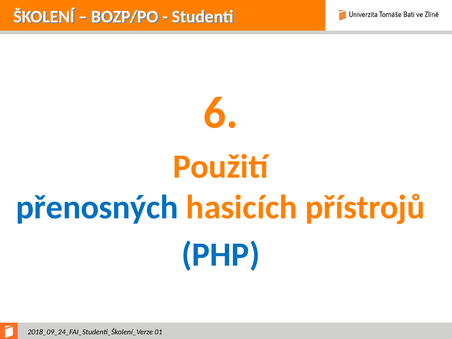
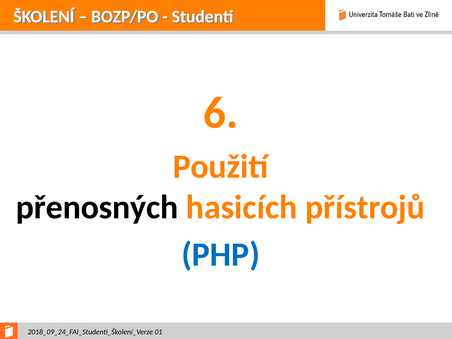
přenosných colour: blue -> black
